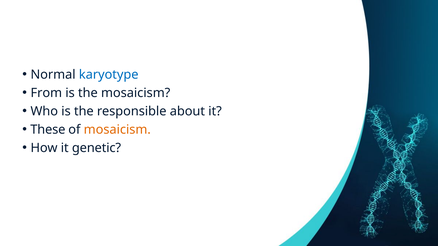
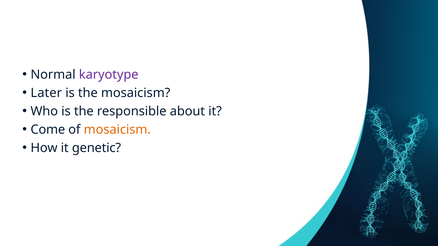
karyotype colour: blue -> purple
From: From -> Later
These: These -> Come
